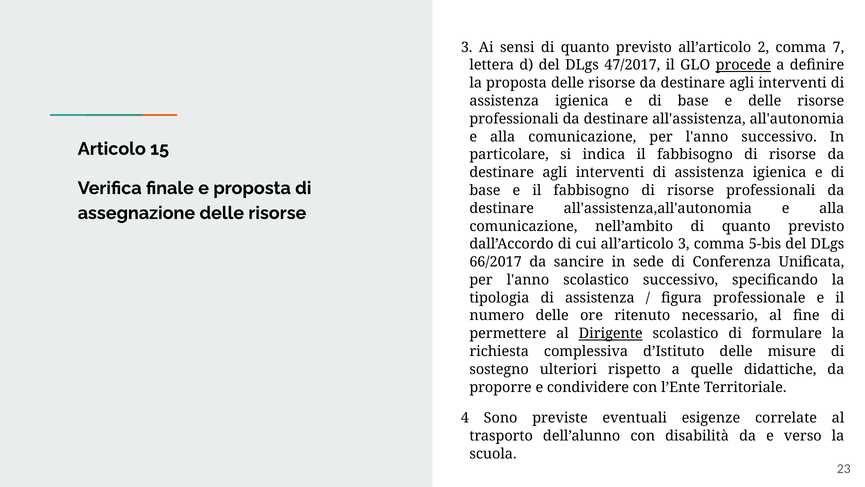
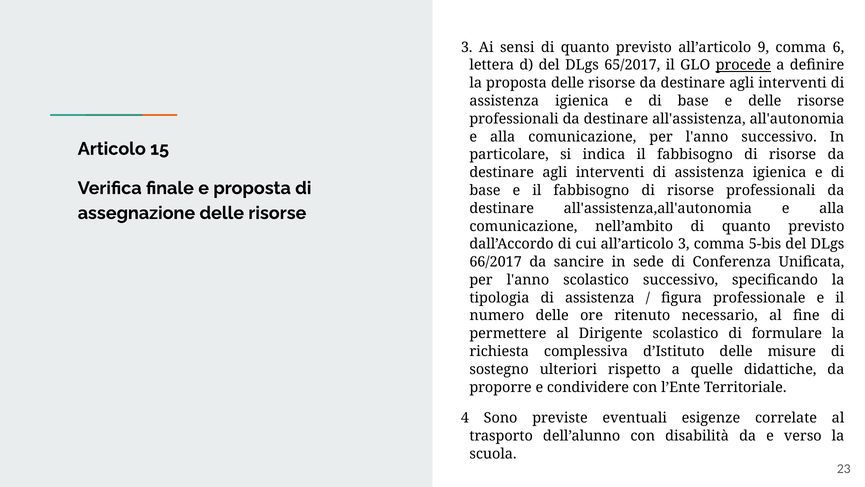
2: 2 -> 9
7: 7 -> 6
47/2017: 47/2017 -> 65/2017
Dirigente underline: present -> none
